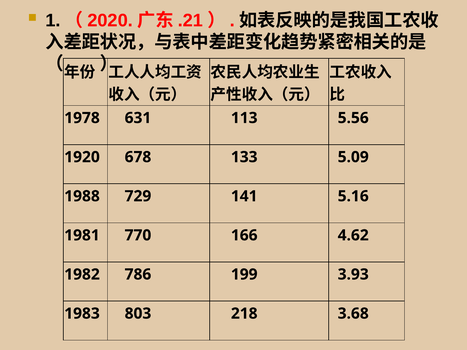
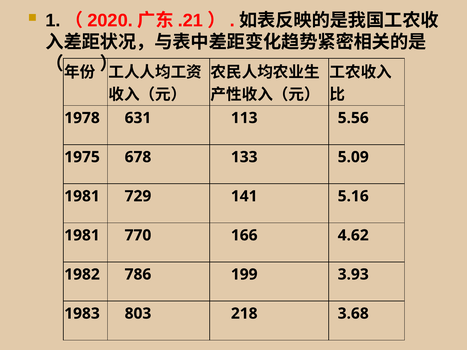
1920: 1920 -> 1975
1988 at (82, 196): 1988 -> 1981
